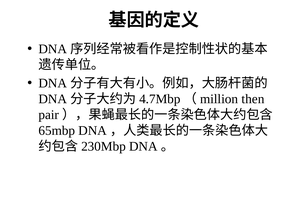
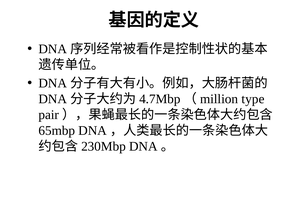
then: then -> type
